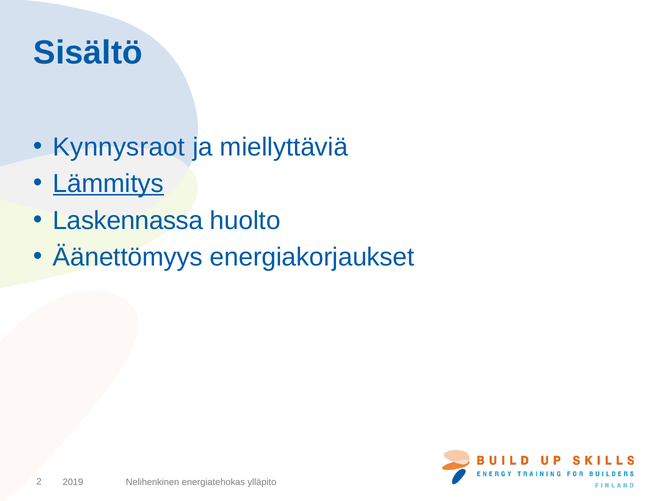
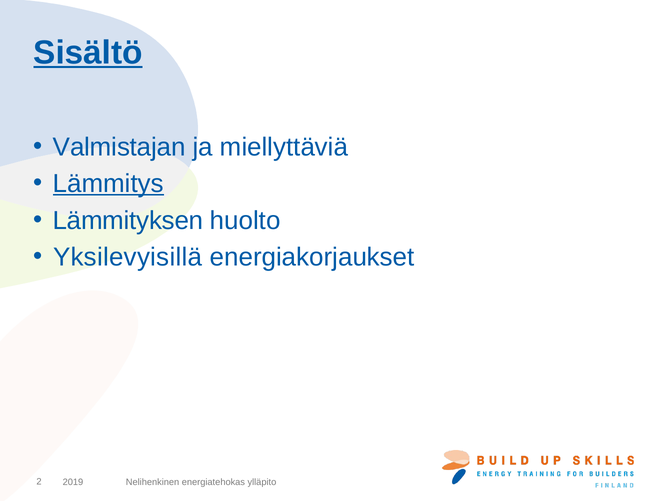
Sisältö underline: none -> present
Kynnysraot: Kynnysraot -> Valmistajan
Laskennassa: Laskennassa -> Lämmityksen
Äänettömyys: Äänettömyys -> Yksilevyisillä
